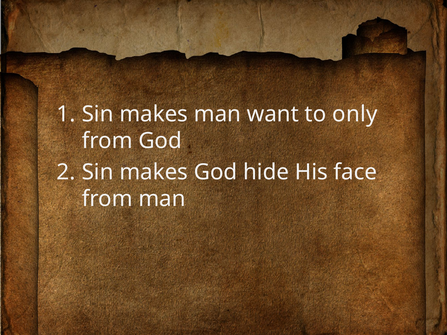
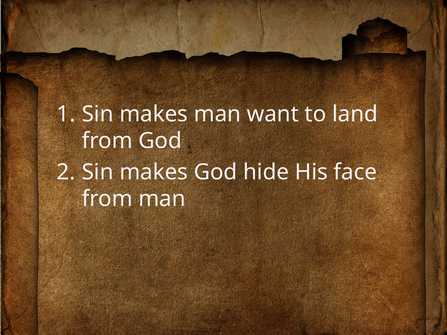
only: only -> land
